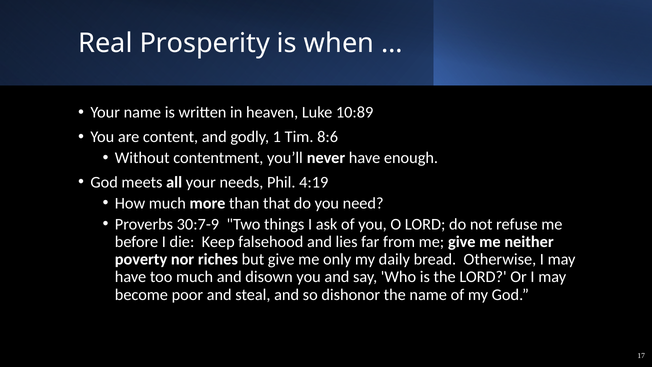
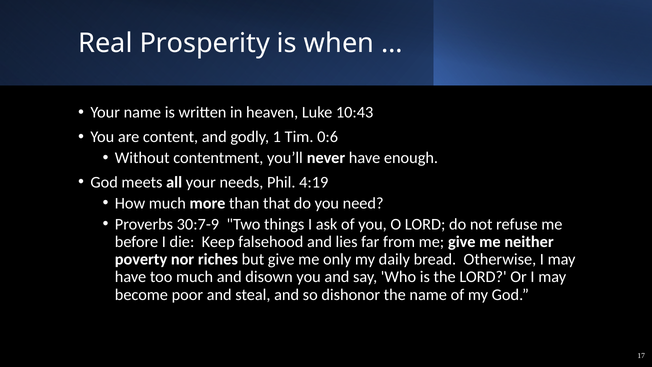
10:89: 10:89 -> 10:43
8:6: 8:6 -> 0:6
